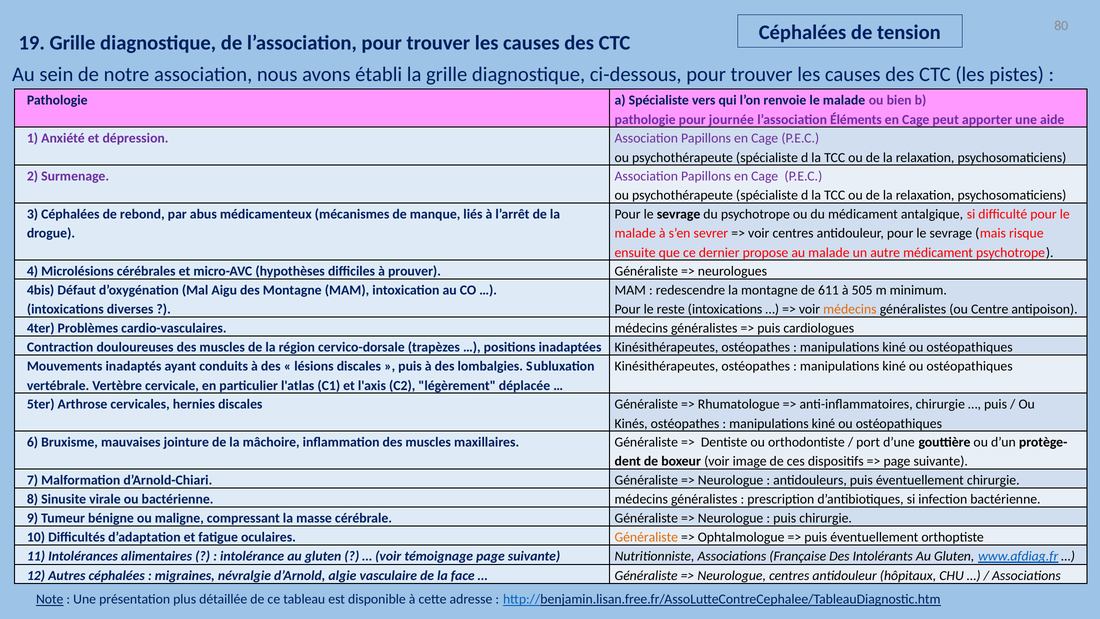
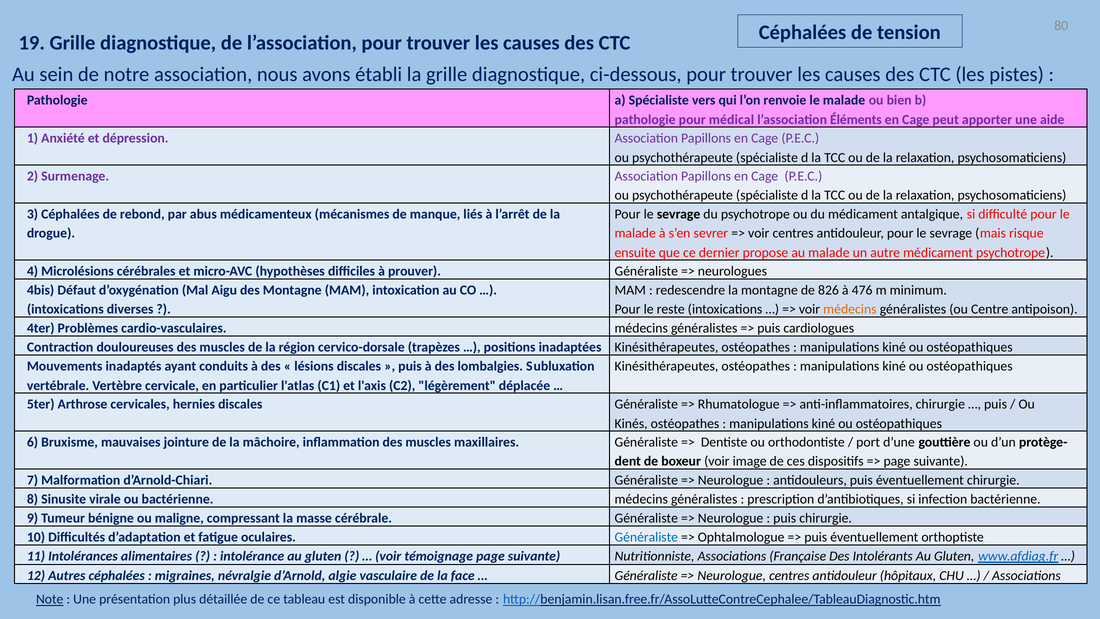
journée: journée -> médical
611: 611 -> 826
505: 505 -> 476
Généraliste at (646, 537) colour: orange -> blue
